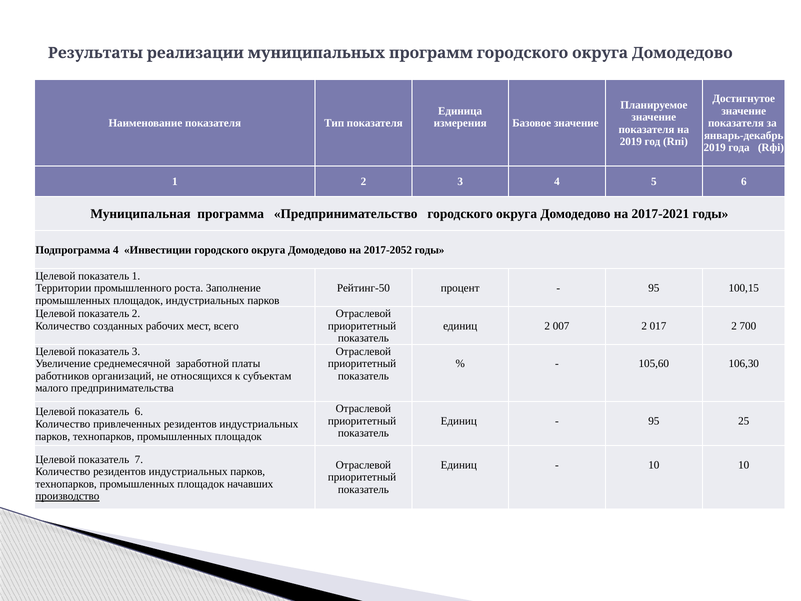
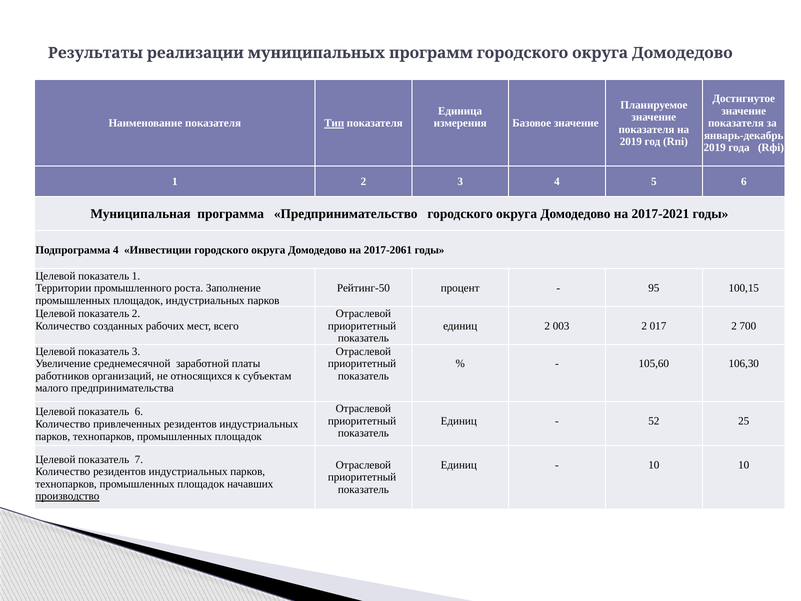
Тип underline: none -> present
2017-2052: 2017-2052 -> 2017-2061
007: 007 -> 003
95 at (654, 421): 95 -> 52
